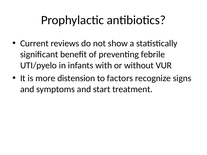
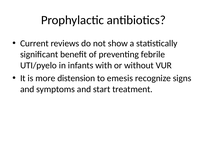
factors: factors -> emesis
